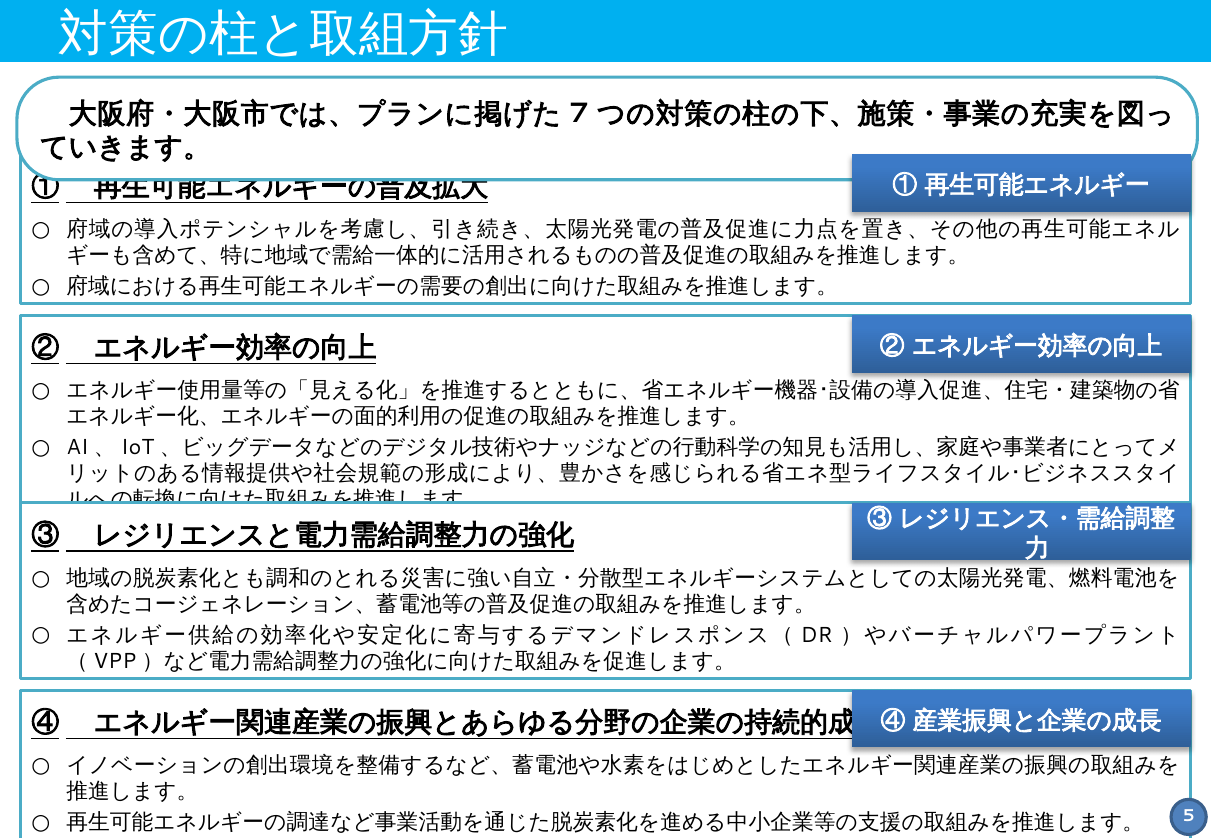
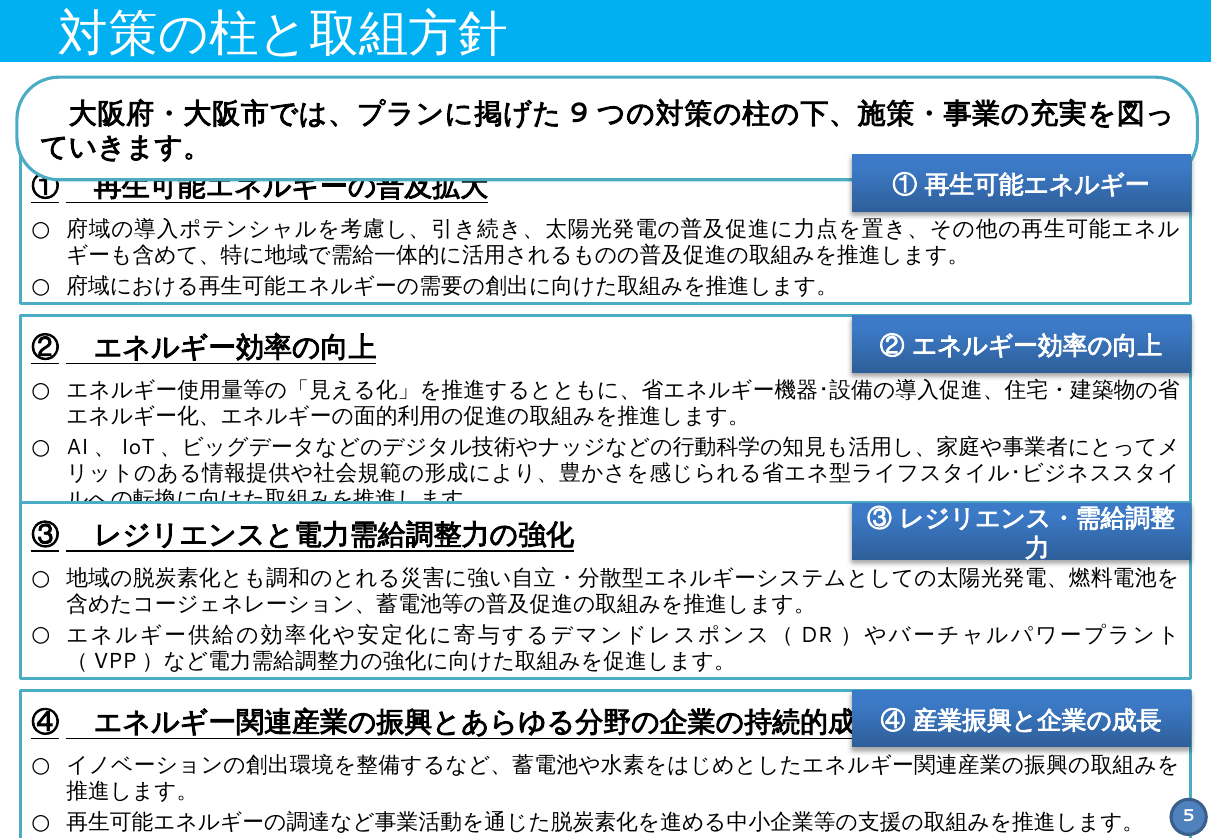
7: 7 -> 9
